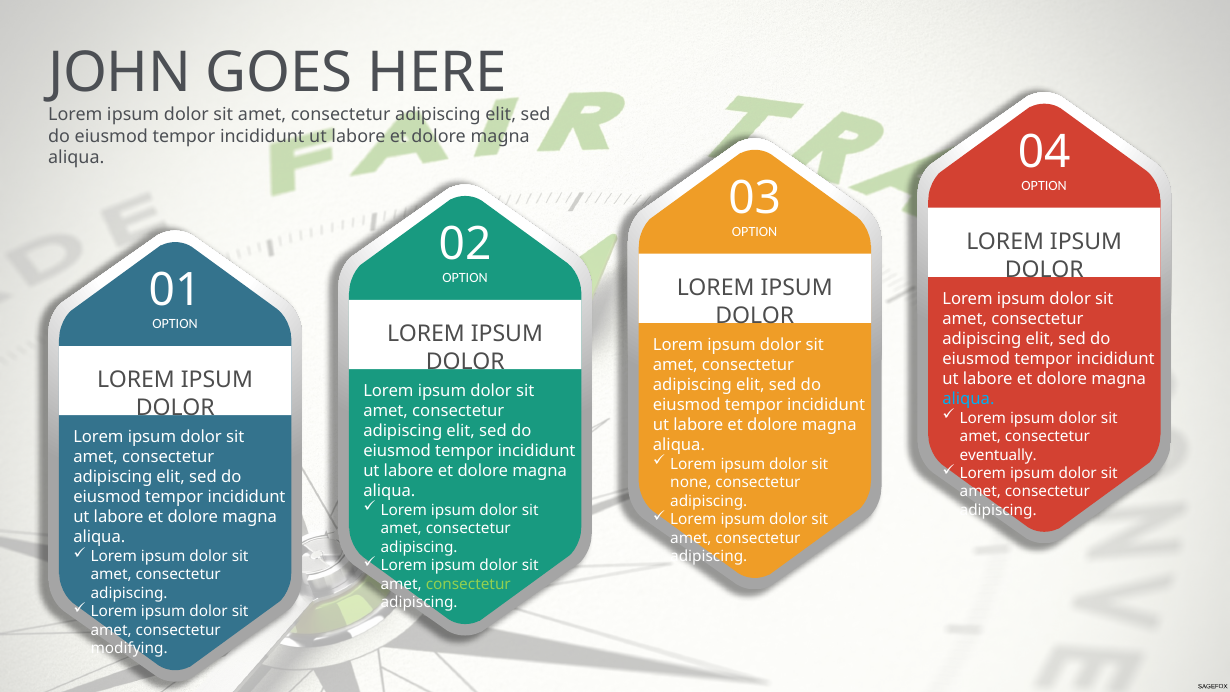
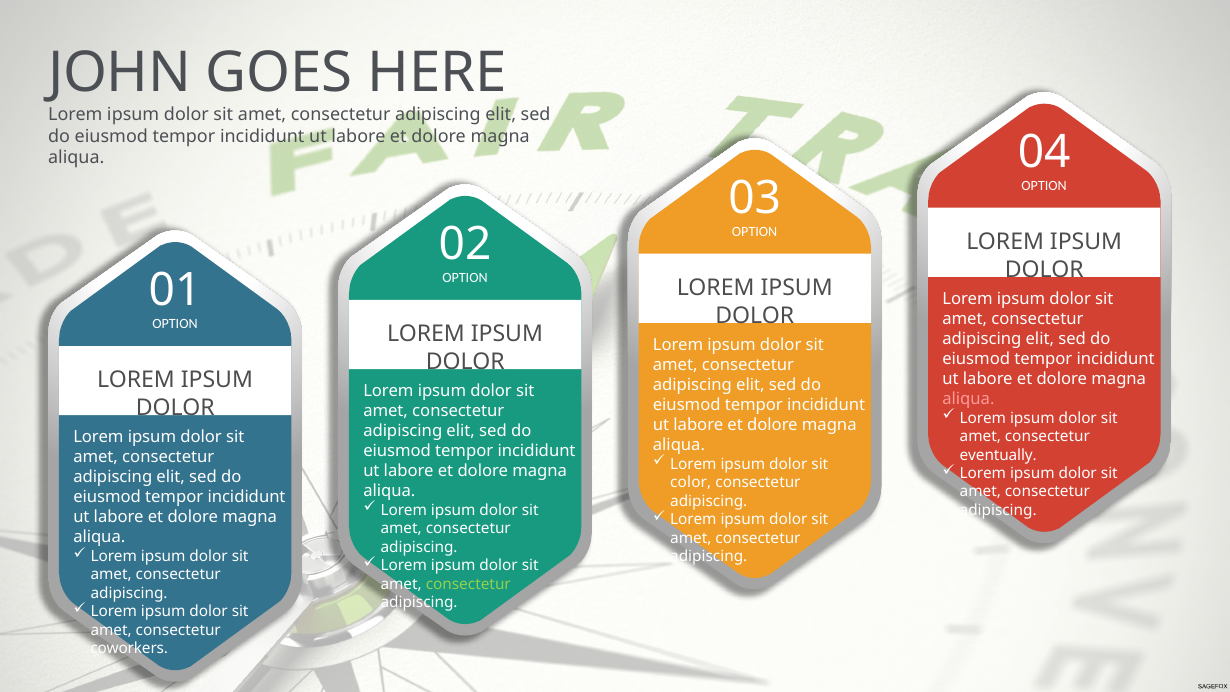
aliqua at (968, 399) colour: light blue -> pink
none: none -> color
modifying: modifying -> coworkers
